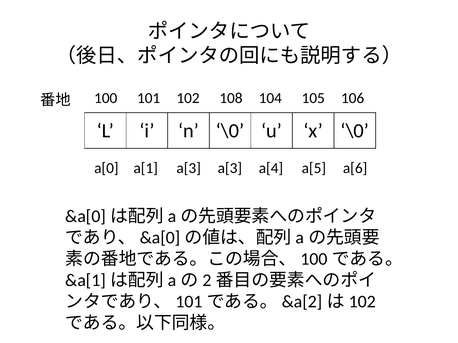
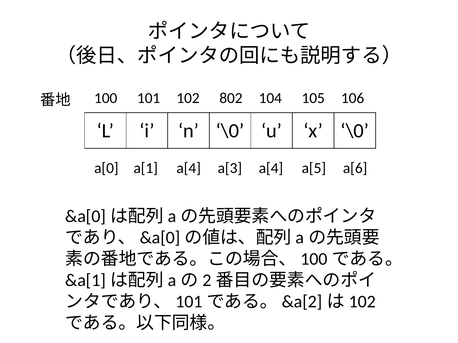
108: 108 -> 802
a[1 a[3: a[3 -> a[4
